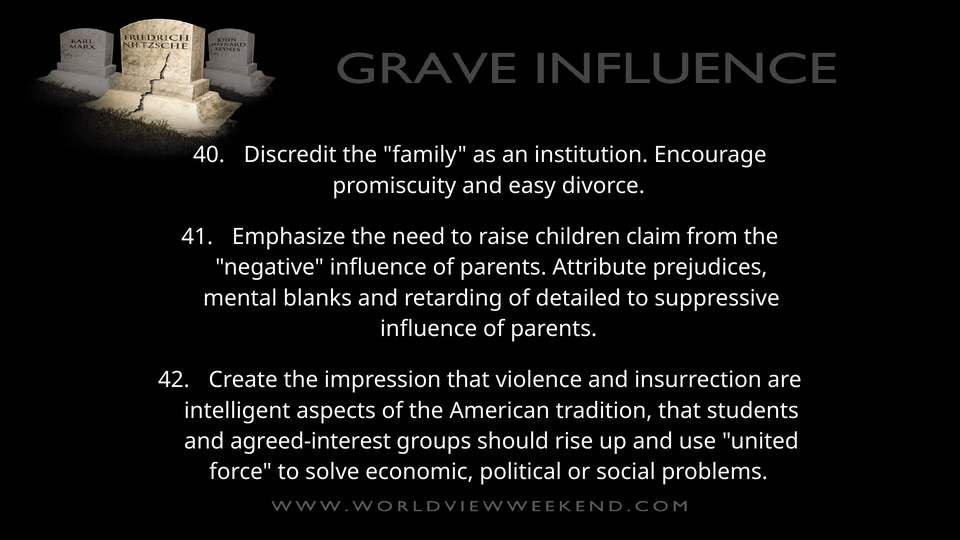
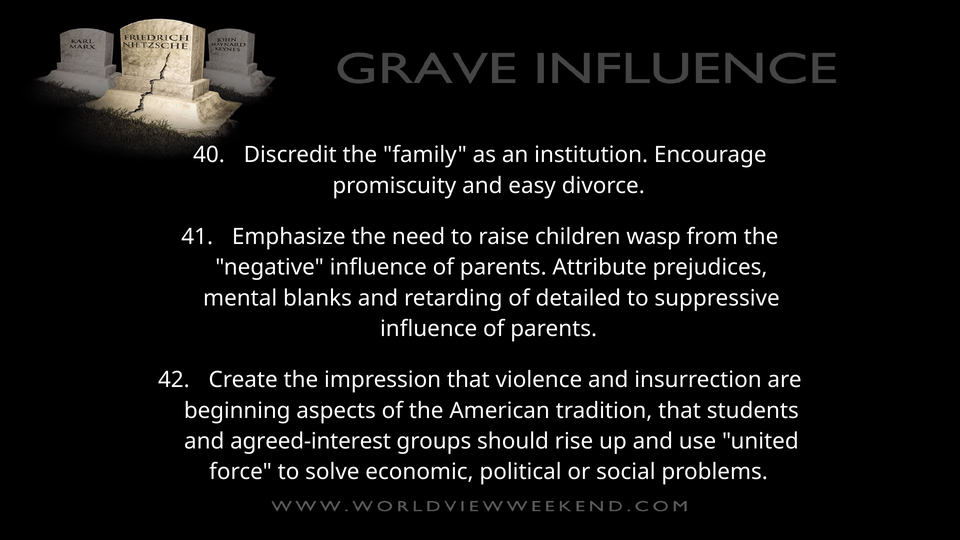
claim: claim -> wasp
intelligent: intelligent -> beginning
